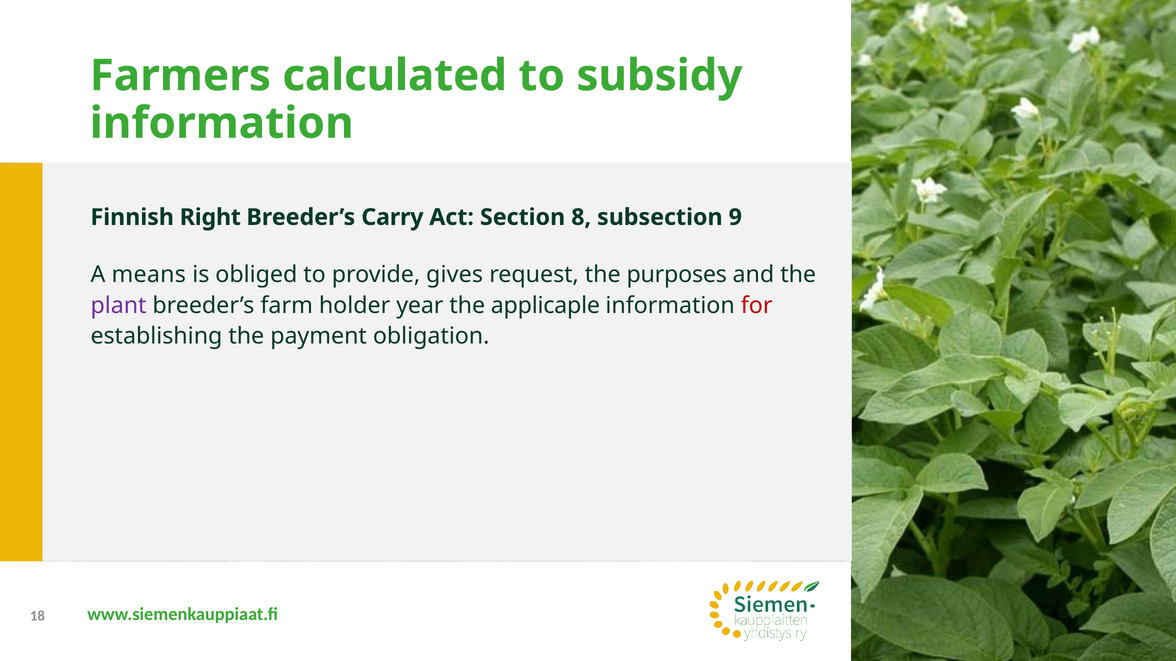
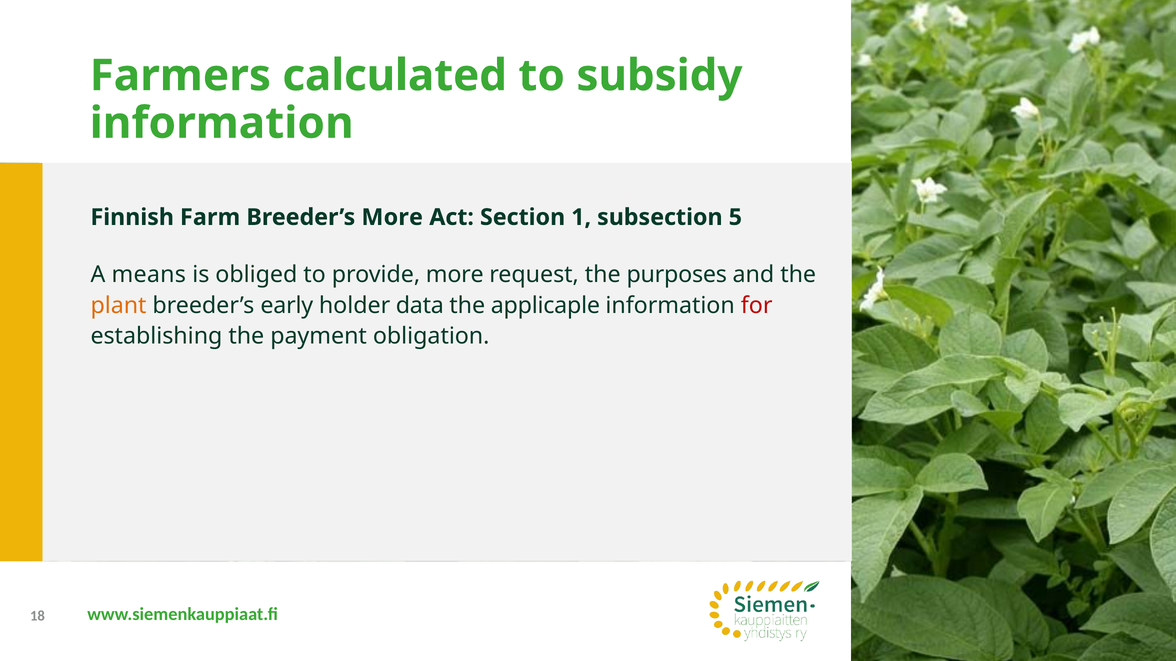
Right: Right -> Farm
Breeder’s Carry: Carry -> More
8: 8 -> 1
9: 9 -> 5
provide gives: gives -> more
plant colour: purple -> orange
farm: farm -> early
year: year -> data
